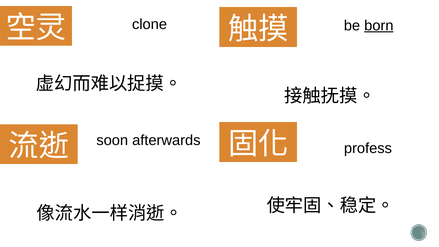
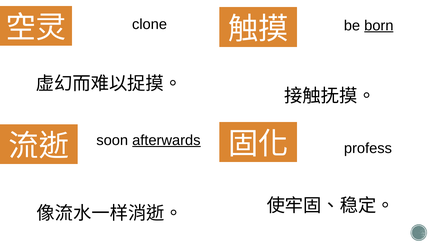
afterwards underline: none -> present
